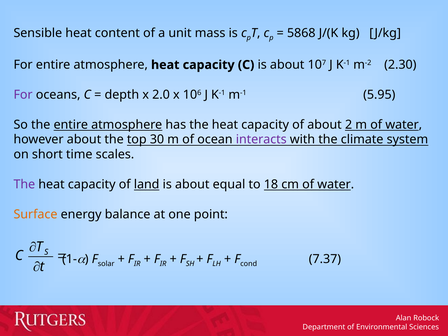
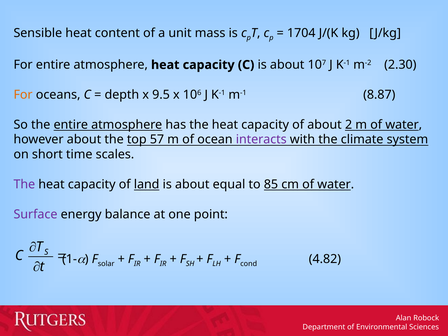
5868: 5868 -> 1704
For at (23, 95) colour: purple -> orange
2.0: 2.0 -> 9.5
5.95: 5.95 -> 8.87
30: 30 -> 57
18: 18 -> 85
Surface colour: orange -> purple
7.37: 7.37 -> 4.82
